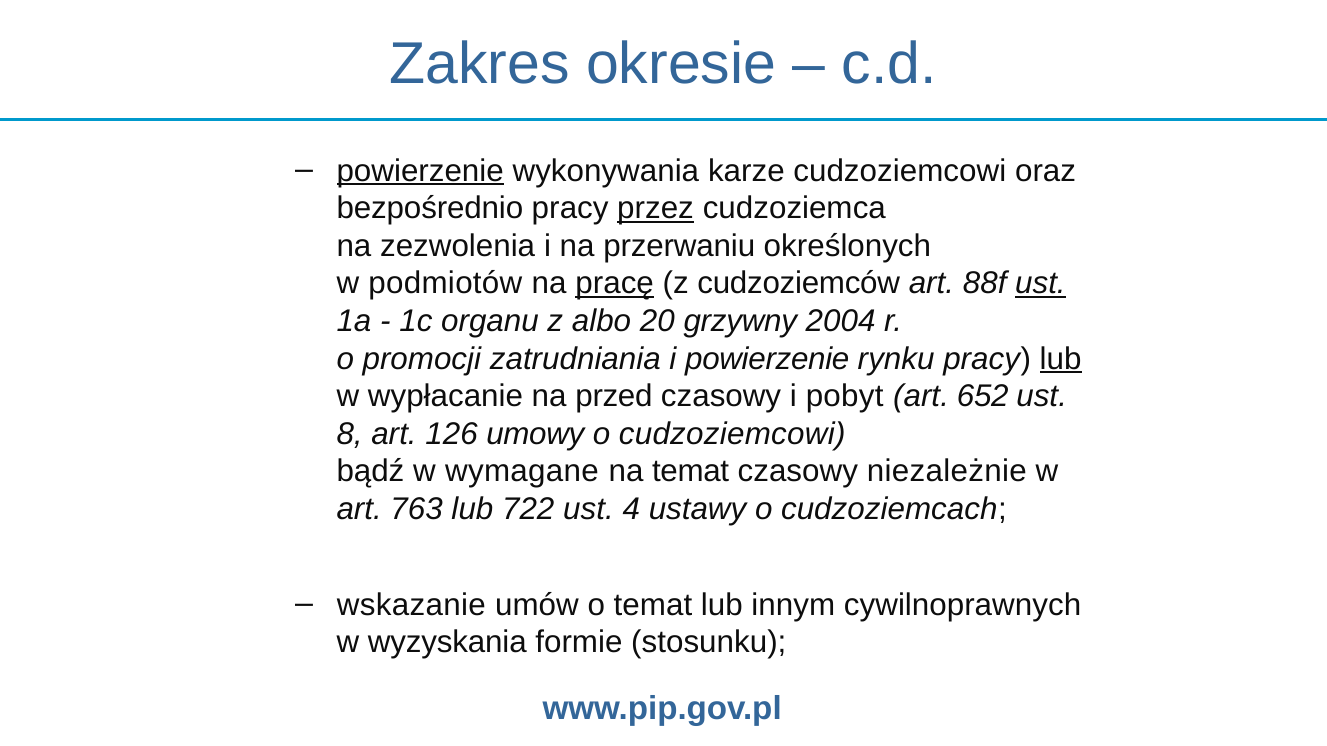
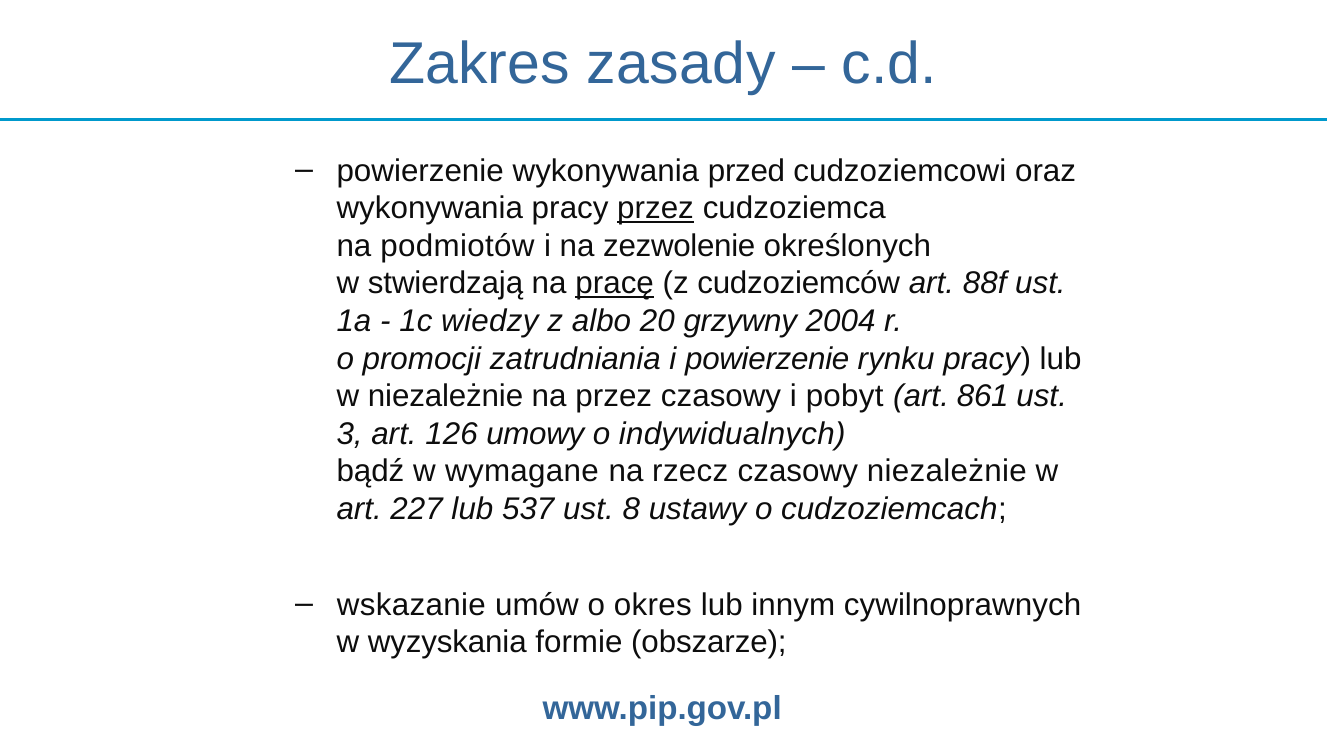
okresie: okresie -> zasady
powierzenie at (420, 171) underline: present -> none
karze: karze -> przed
bezpośrednio at (430, 208): bezpośrednio -> wykonywania
zezwolenia: zezwolenia -> podmiotów
przerwaniu: przerwaniu -> zezwolenie
podmiotów: podmiotów -> stwierdzają
ust at (1040, 284) underline: present -> none
organu: organu -> wiedzy
lub at (1061, 359) underline: present -> none
w wypłacanie: wypłacanie -> niezależnie
na przed: przed -> przez
652: 652 -> 861
8: 8 -> 3
o cudzoziemcowi: cudzoziemcowi -> indywidualnych
na temat: temat -> rzecz
763: 763 -> 227
722: 722 -> 537
4: 4 -> 8
o temat: temat -> okres
stosunku: stosunku -> obszarze
